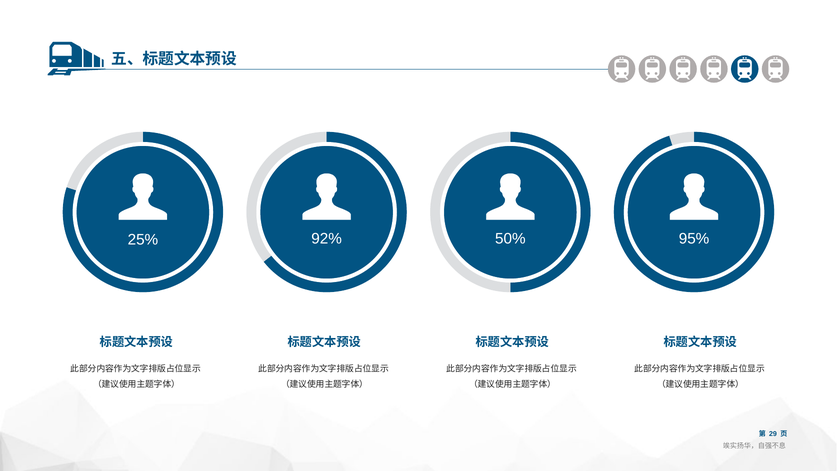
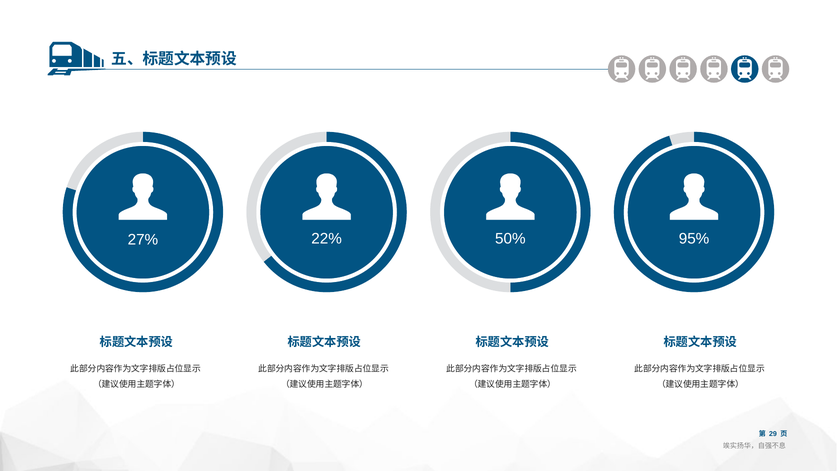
92%: 92% -> 22%
25%: 25% -> 27%
